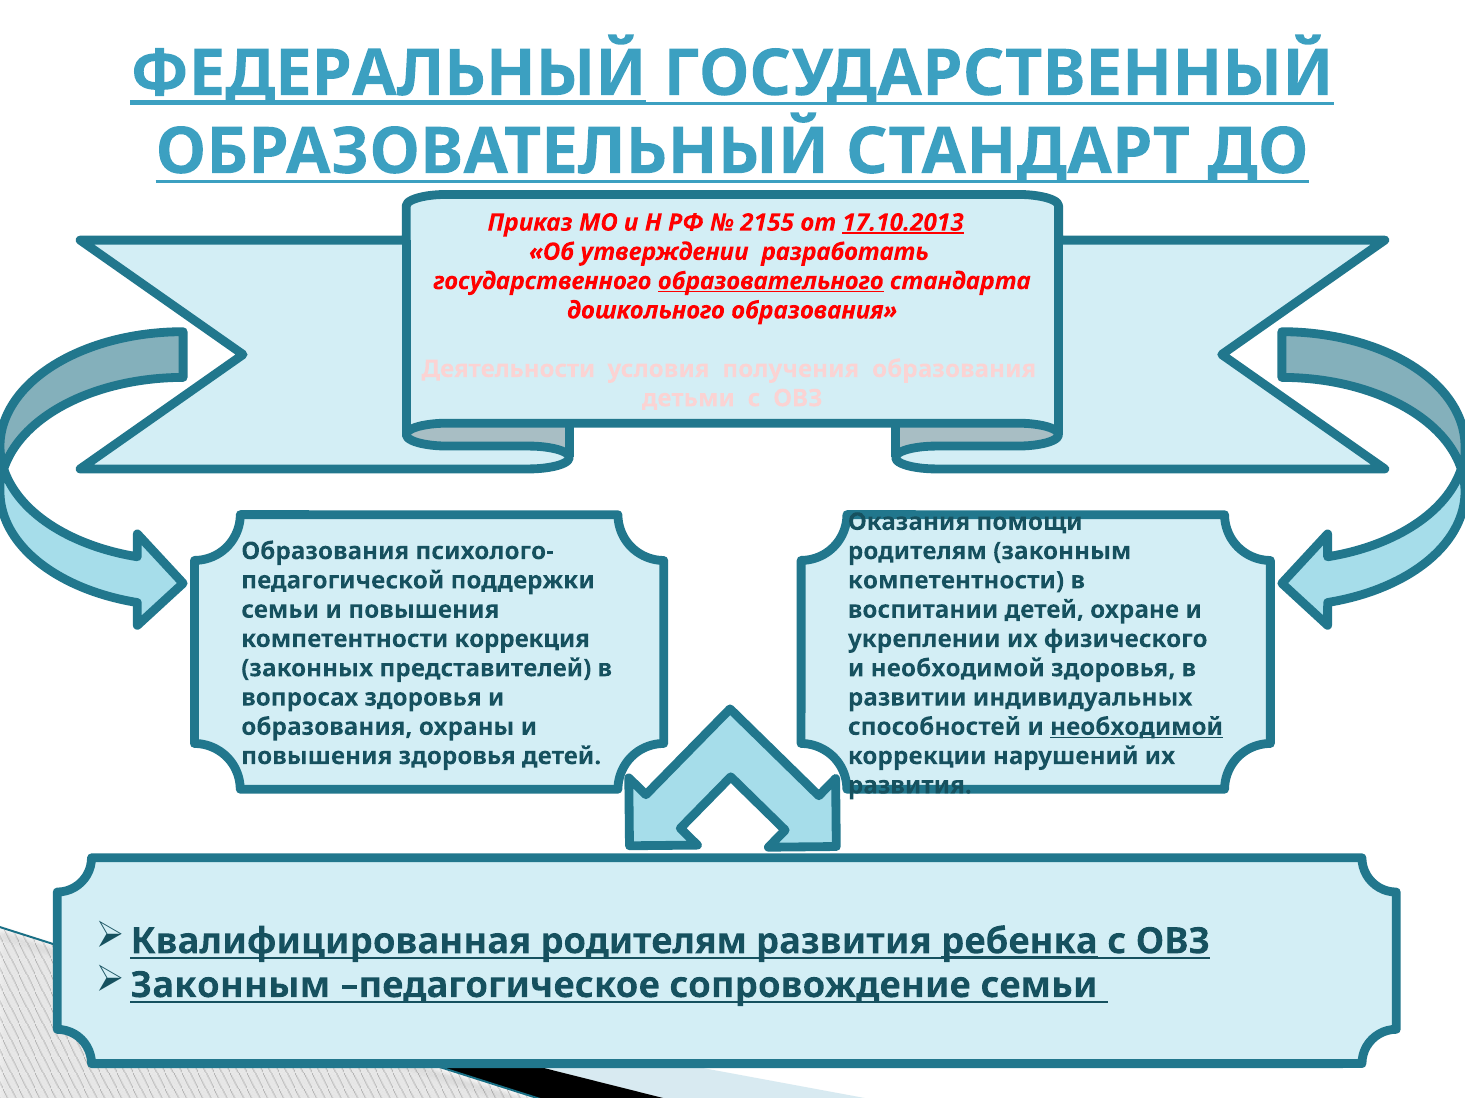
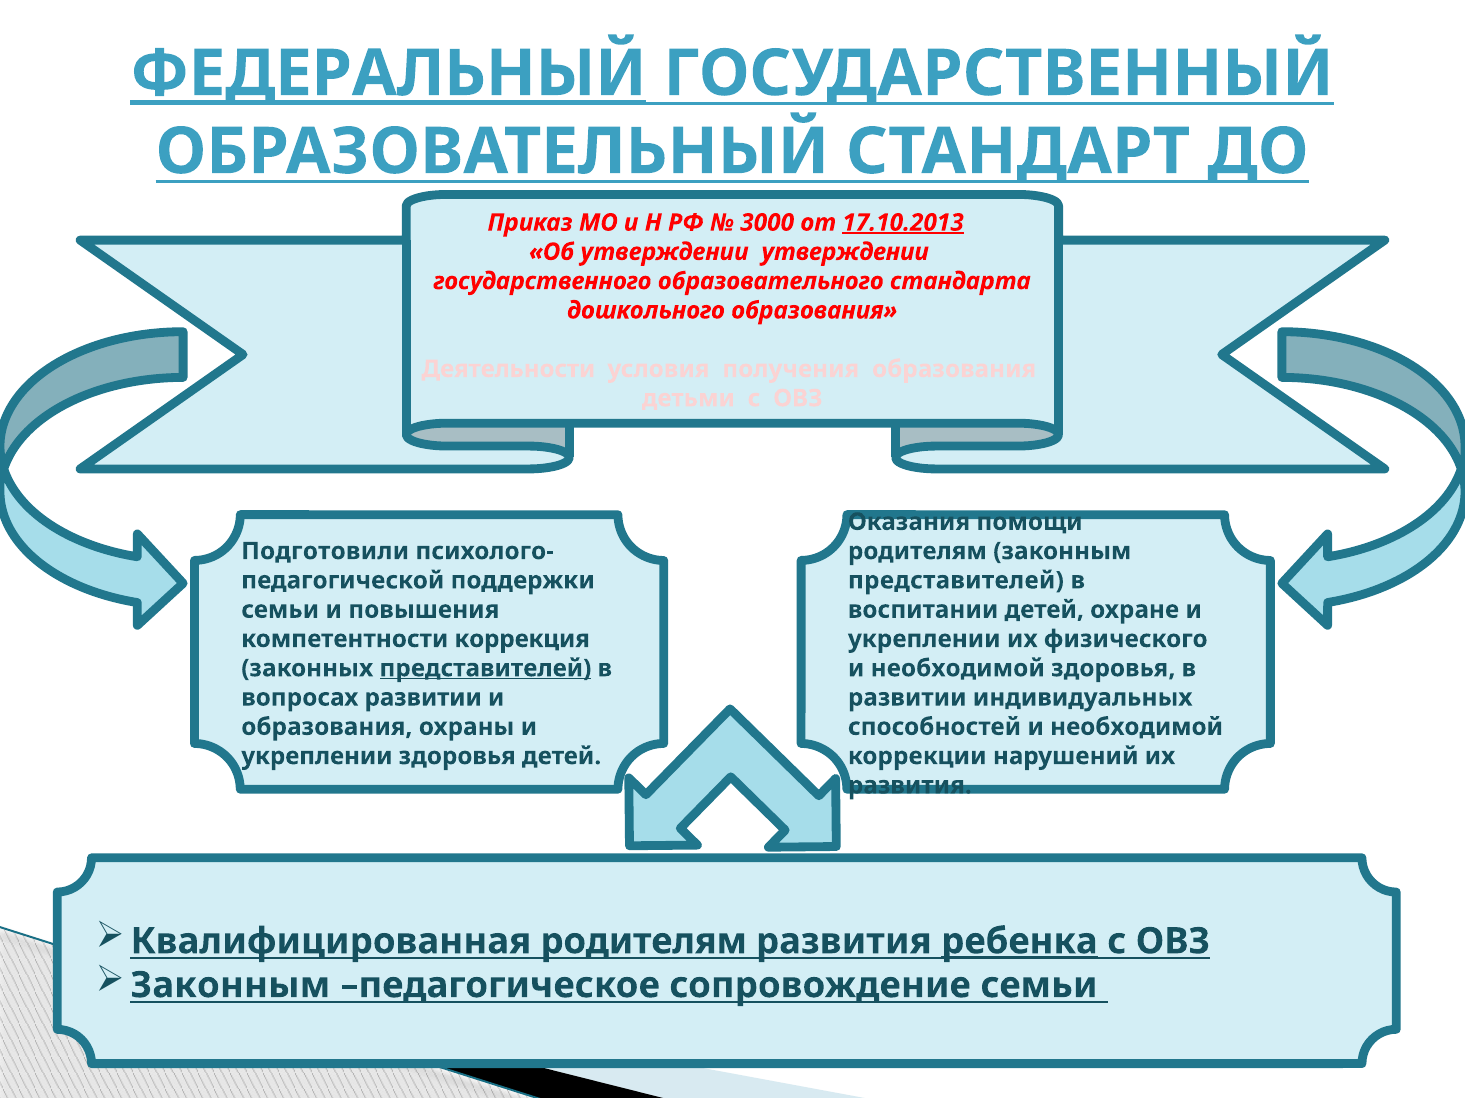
2155: 2155 -> 3000
утверждении разработать: разработать -> утверждении
образовательного underline: present -> none
Образования at (325, 552): Образования -> Подготовили
компетентности at (956, 581): компетентности -> представителей
представителей at (485, 669) underline: none -> present
вопросах здоровья: здоровья -> развитии
необходимой at (1137, 727) underline: present -> none
повышения at (317, 757): повышения -> укреплении
